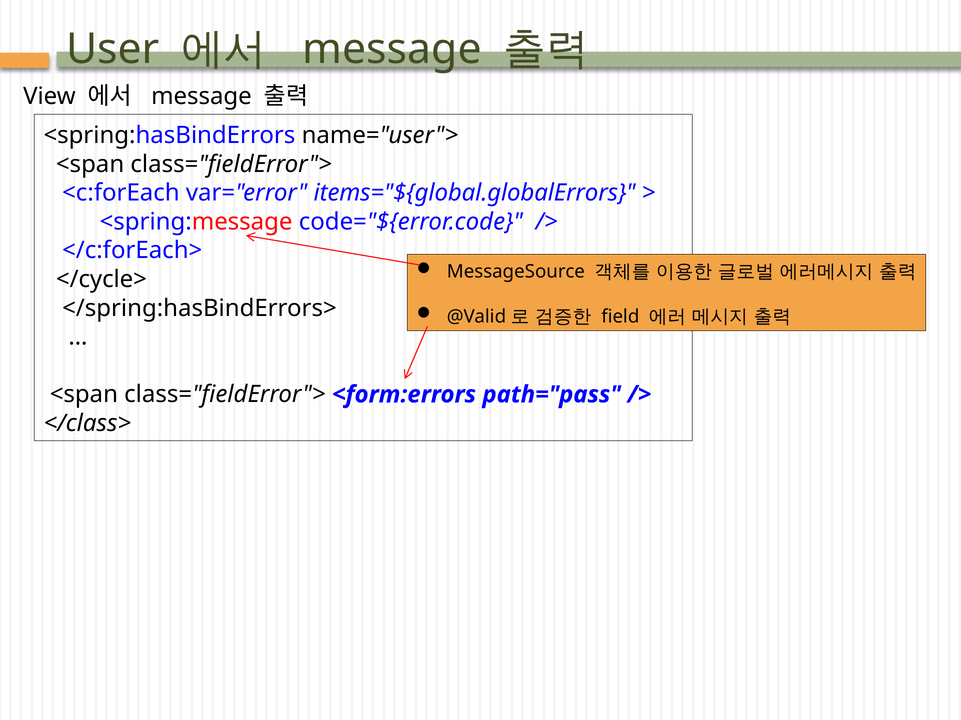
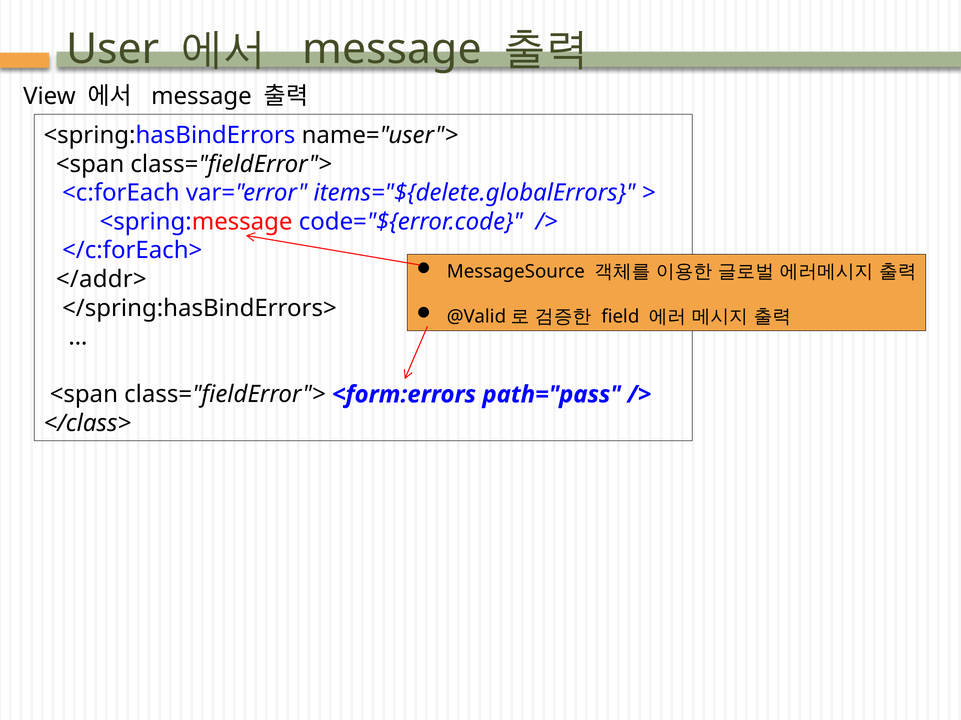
items="${global.globalErrors: items="${global.globalErrors -> items="${delete.globalErrors
</cycle>: </cycle> -> </addr>
